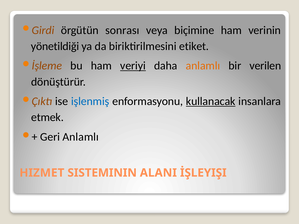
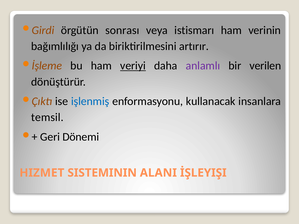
biçimine: biçimine -> istismarı
yönetildiği: yönetildiği -> bağımlılığı
etiket: etiket -> artırır
anlamlı at (203, 66) colour: orange -> purple
kullanacak underline: present -> none
etmek: etmek -> temsil
Geri Anlamlı: Anlamlı -> Dönemi
